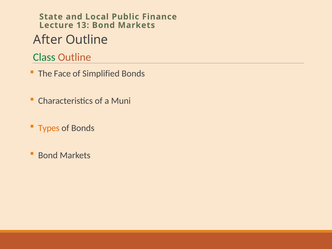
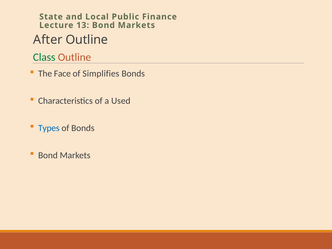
Simplified: Simplified -> Simplifies
Muni: Muni -> Used
Types colour: orange -> blue
